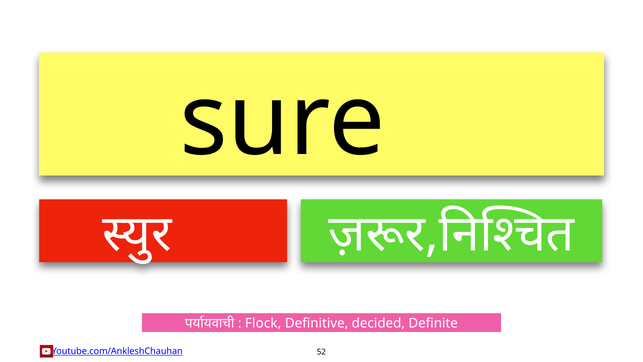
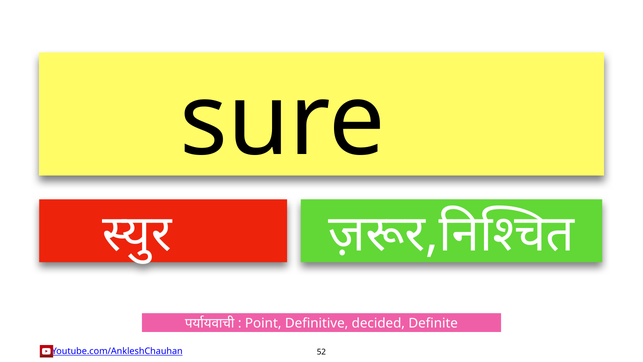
Flock: Flock -> Point
